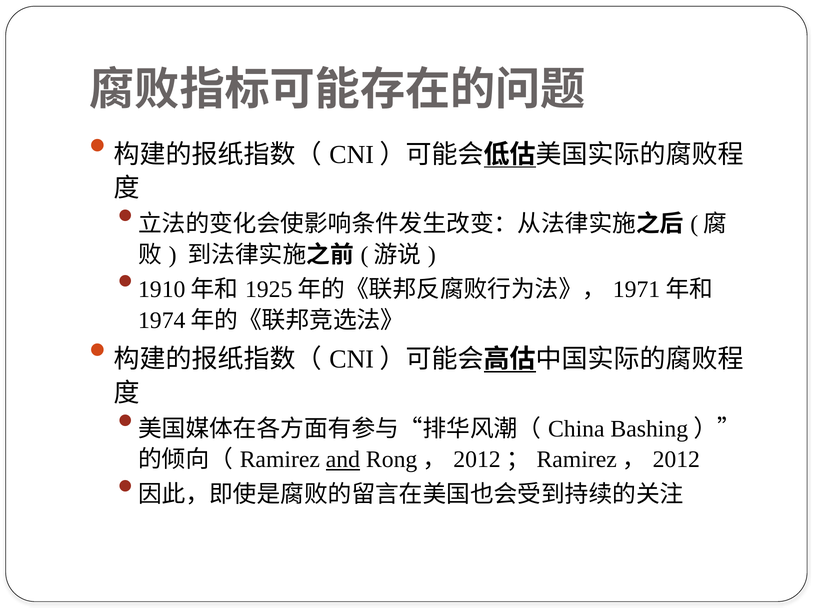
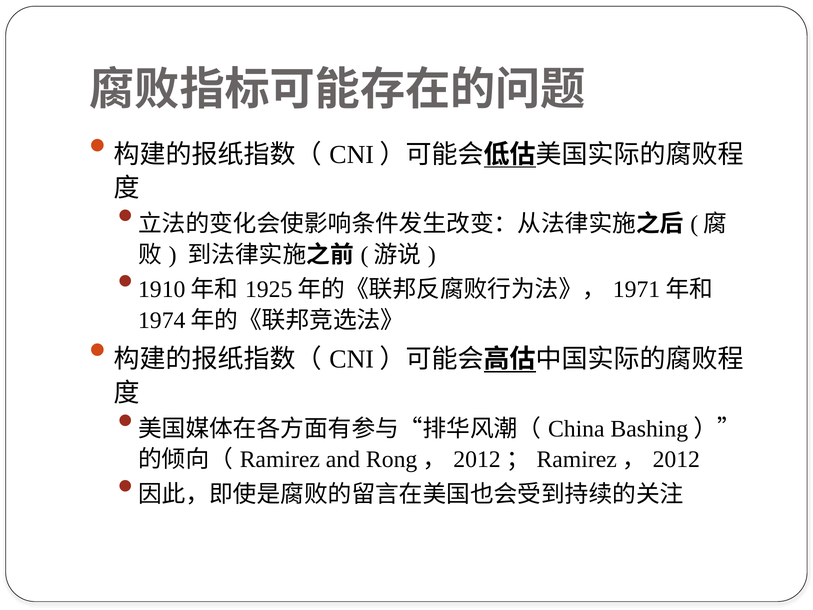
and underline: present -> none
